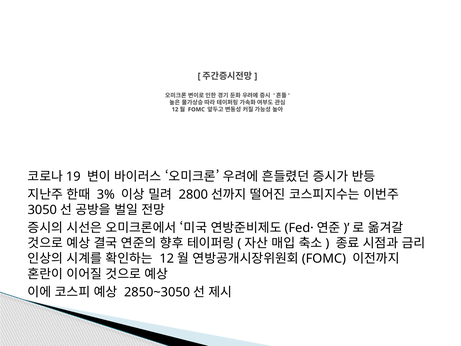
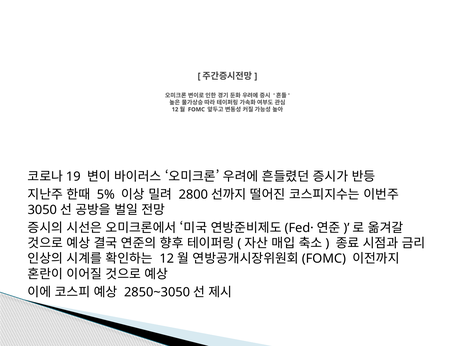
3%: 3% -> 5%
